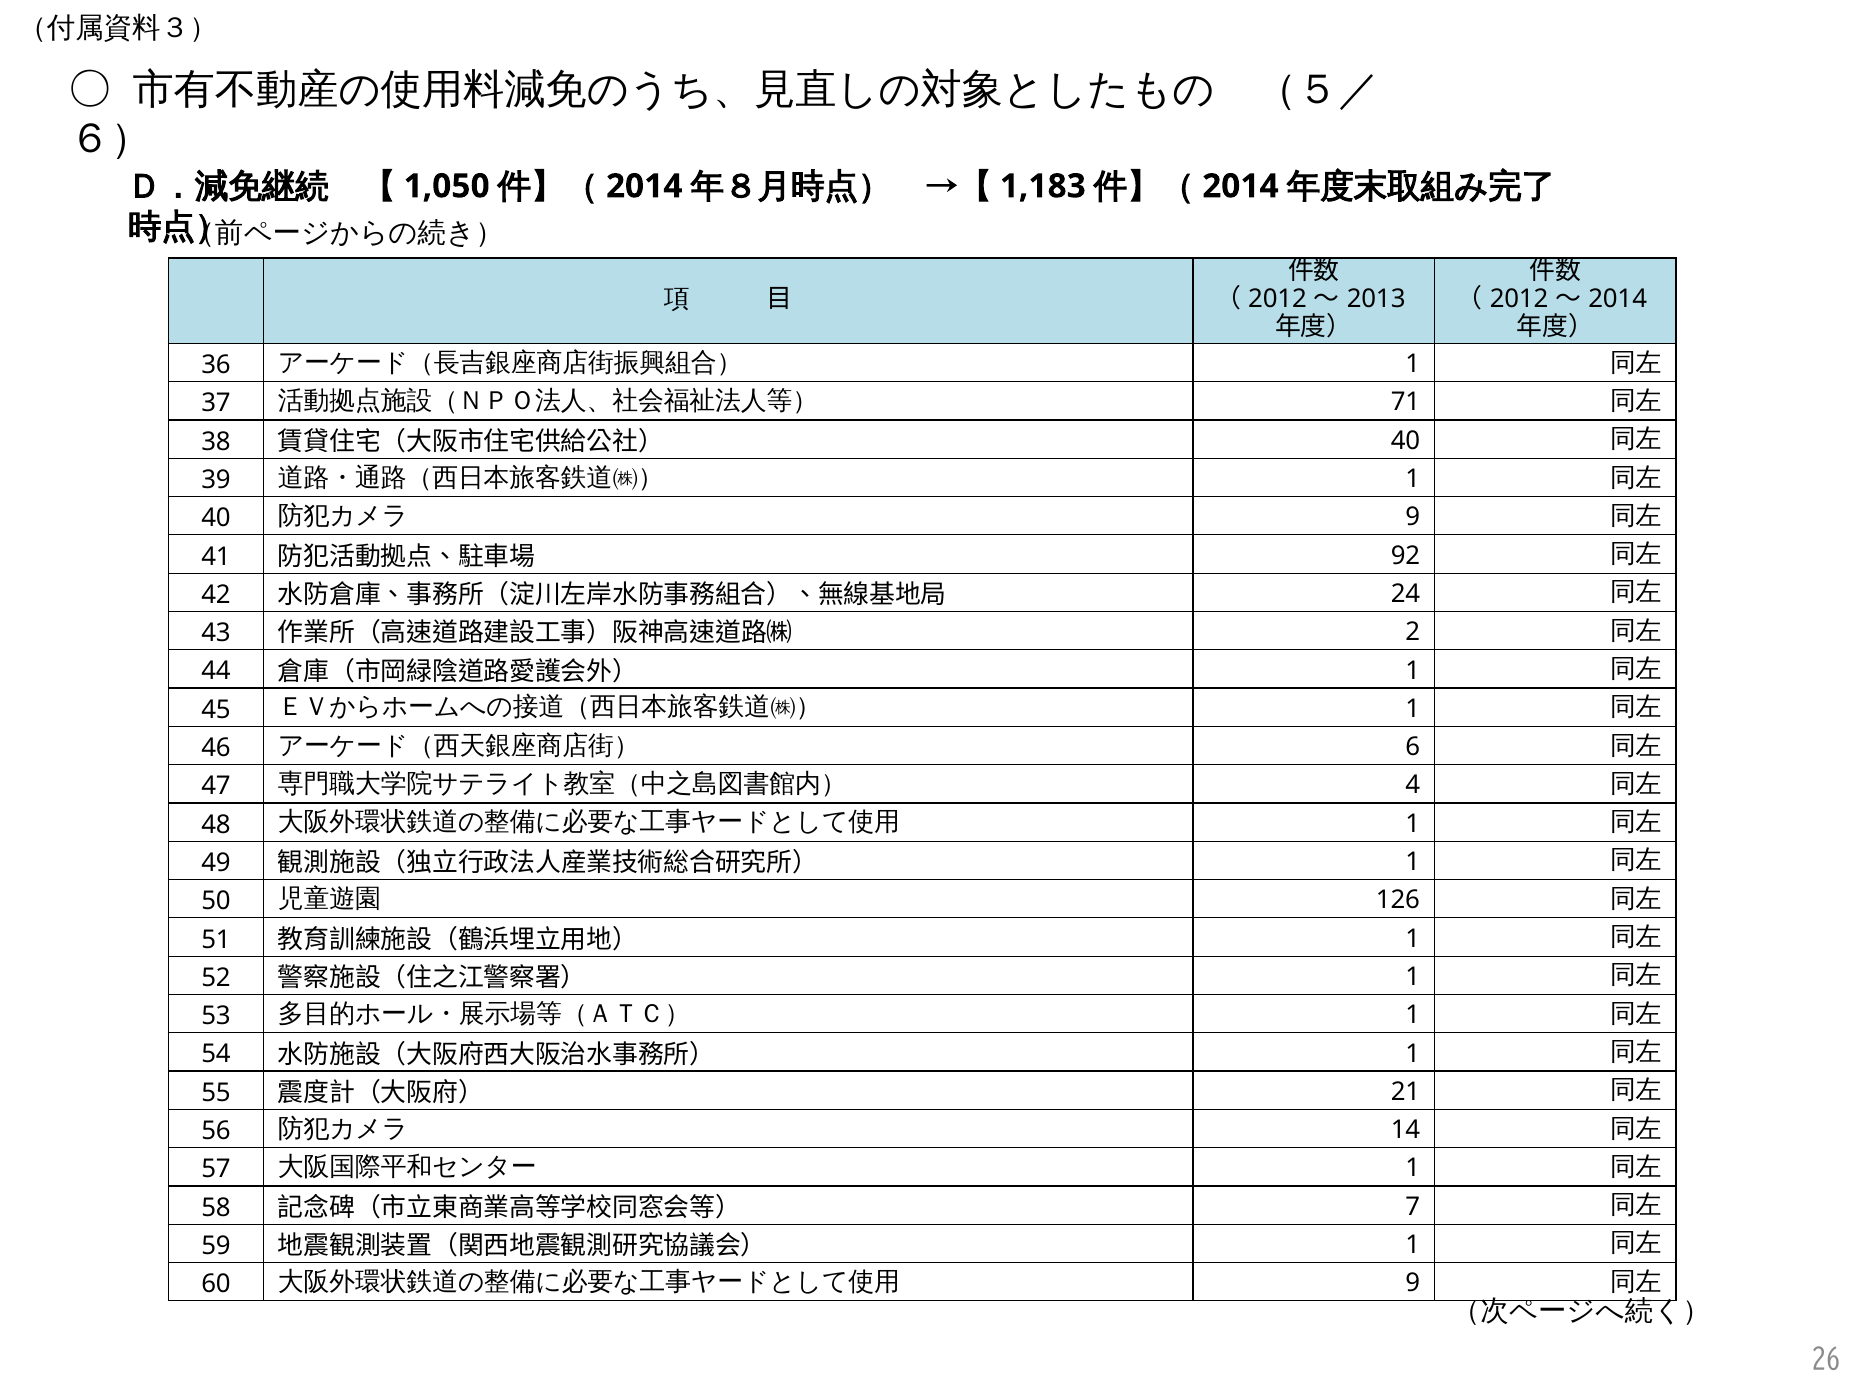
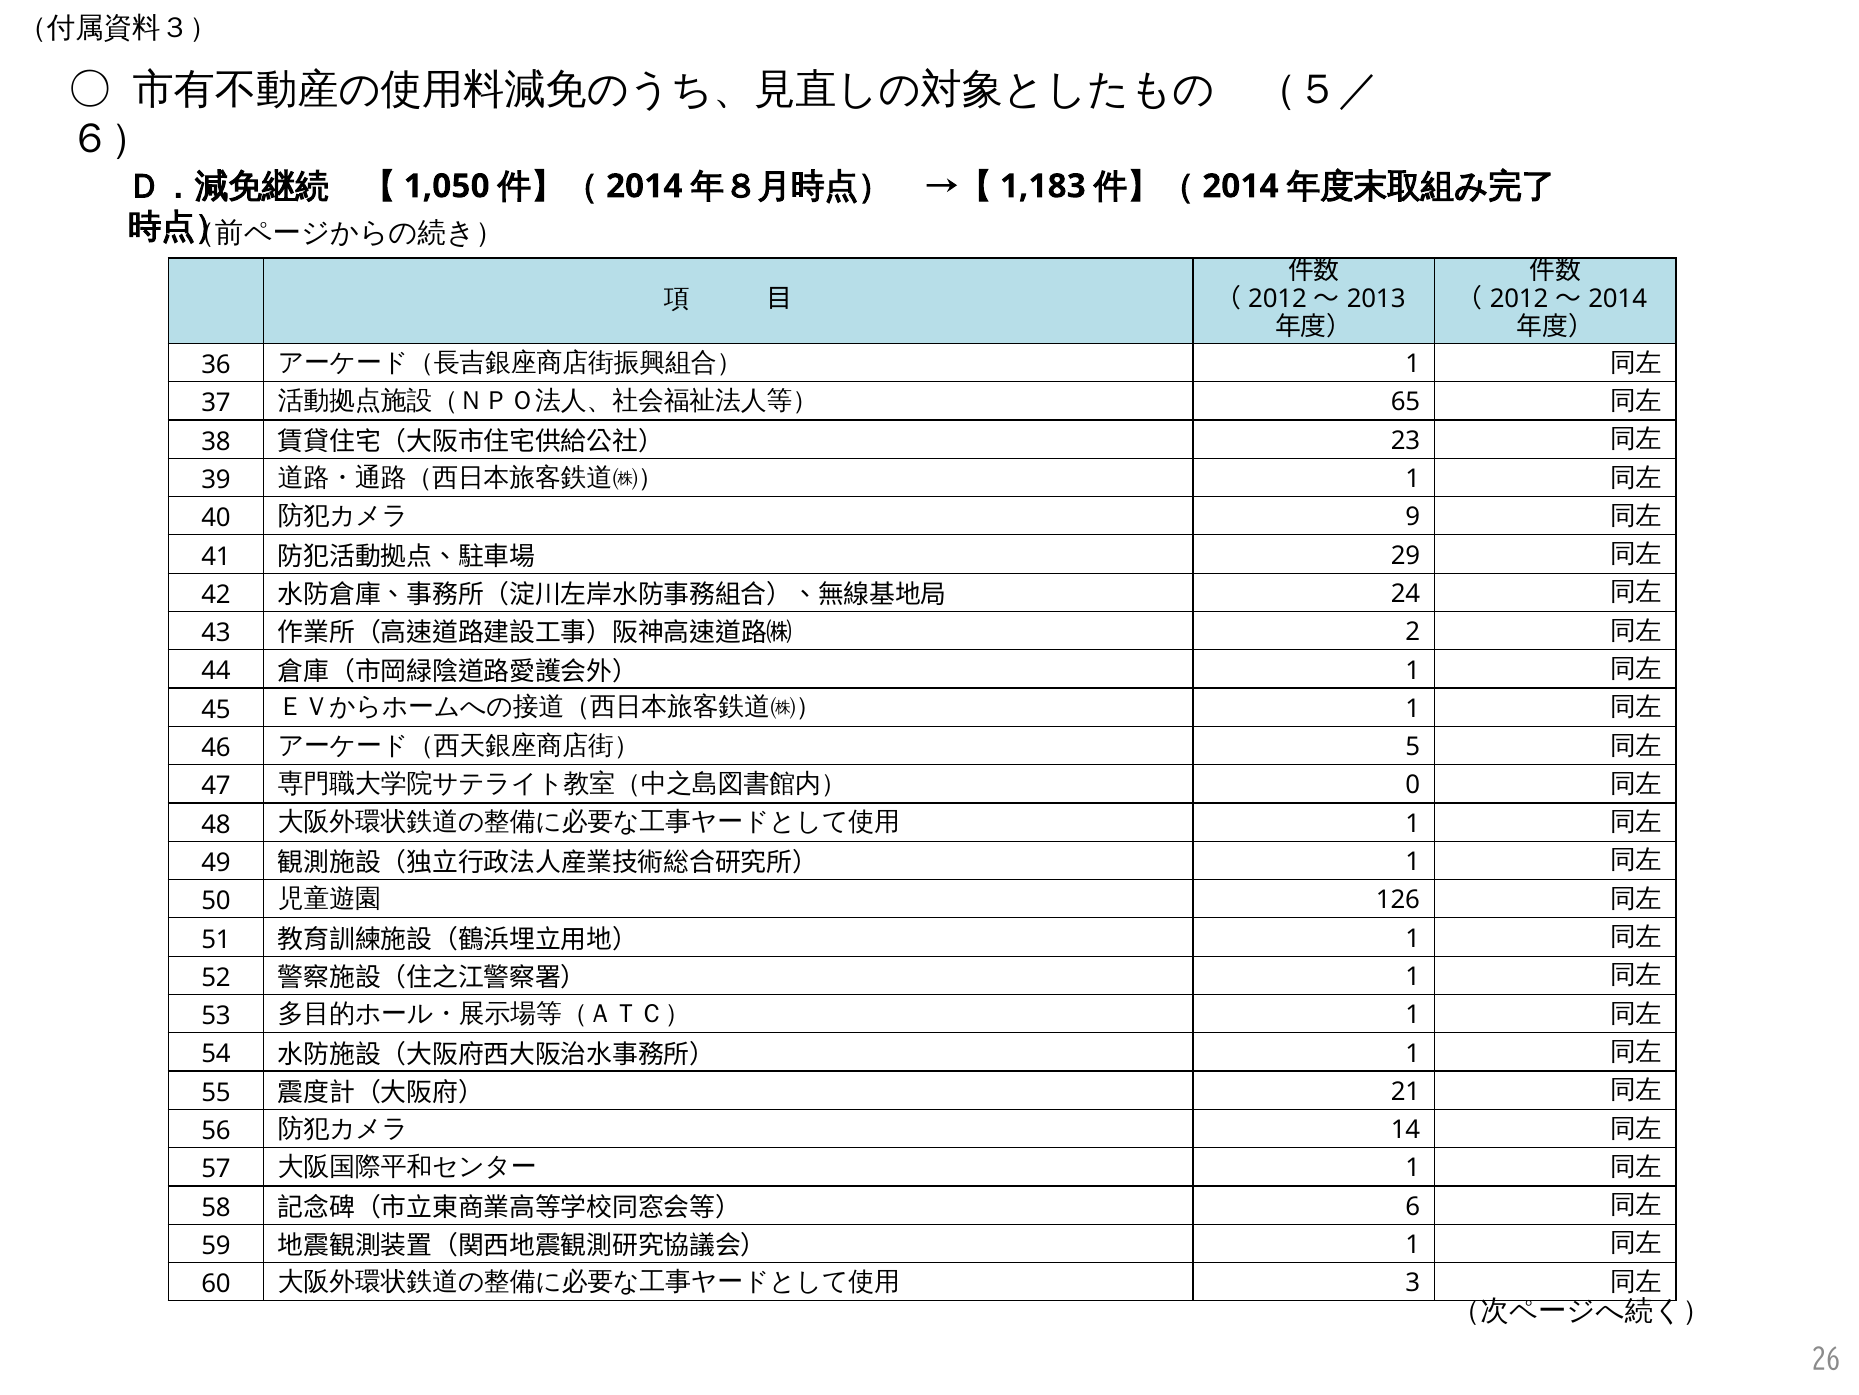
71: 71 -> 65
40 at (1406, 440): 40 -> 23
92: 92 -> 29
6: 6 -> 5
4: 4 -> 0
7: 7 -> 6
9 at (1413, 1283): 9 -> 3
